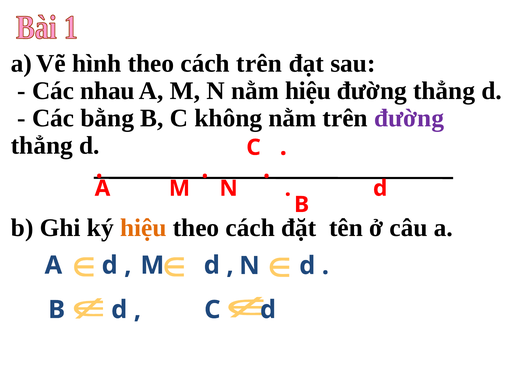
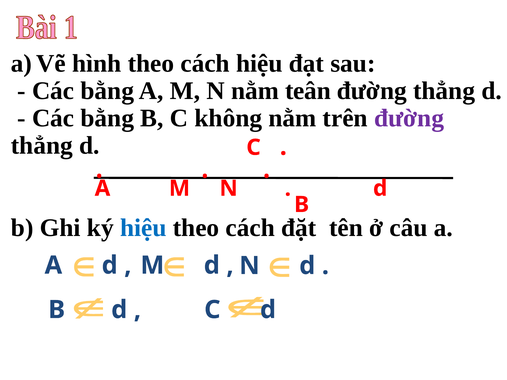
cách trên: trên -> hiệu
nhau at (107, 91): nhau -> bằng
nằm hiệu: hiệu -> teân
hiệu at (143, 228) colour: orange -> blue
